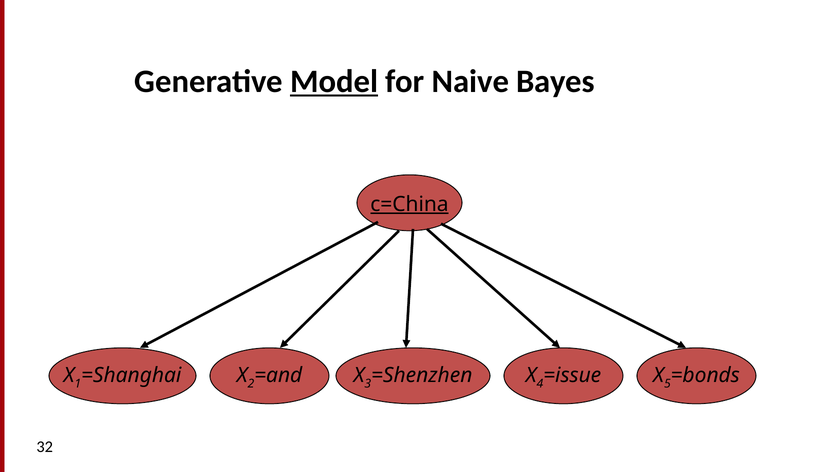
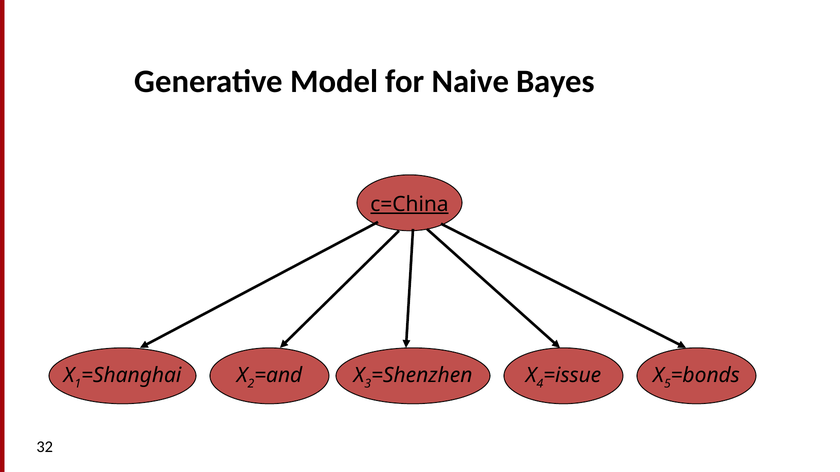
Model underline: present -> none
